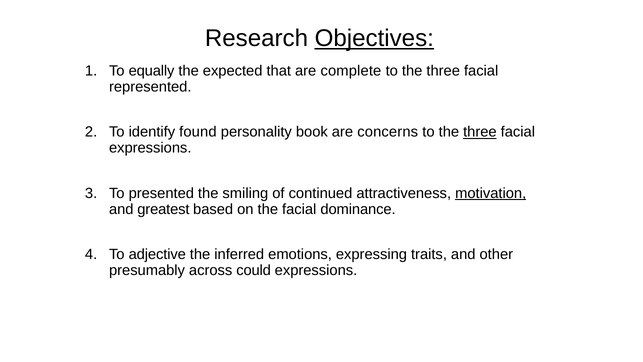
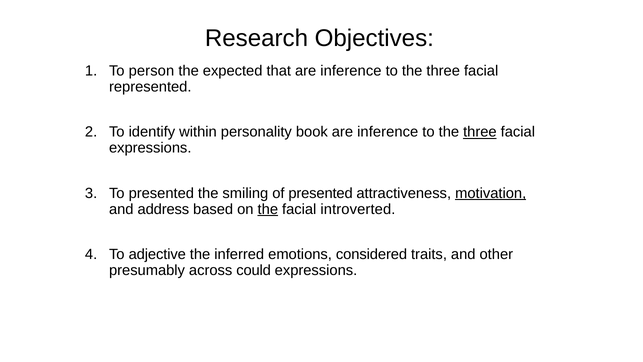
Objectives underline: present -> none
equally: equally -> person
that are complete: complete -> inference
found: found -> within
concerns at (388, 132): concerns -> inference
of continued: continued -> presented
greatest: greatest -> address
the at (268, 209) underline: none -> present
dominance: dominance -> introverted
expressing: expressing -> considered
